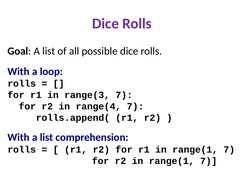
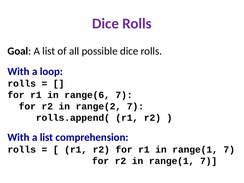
range(3: range(3 -> range(6
range(4: range(4 -> range(2
